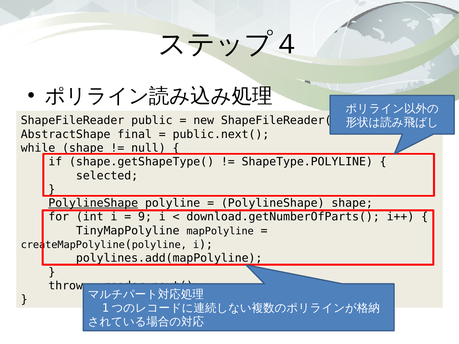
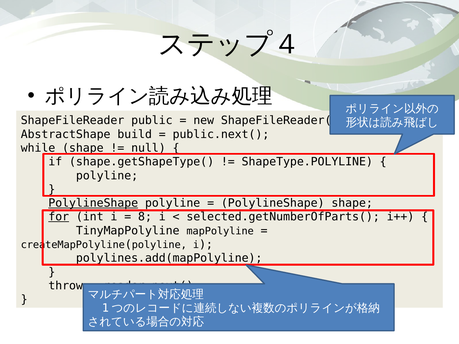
final: final -> build
selected at (107, 176): selected -> polyline
for underline: none -> present
9: 9 -> 8
download.getNumberOfParts(: download.getNumberOfParts( -> selected.getNumberOfParts(
